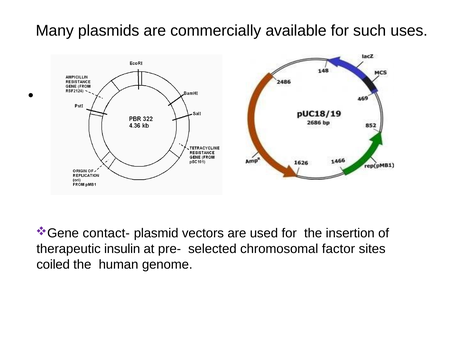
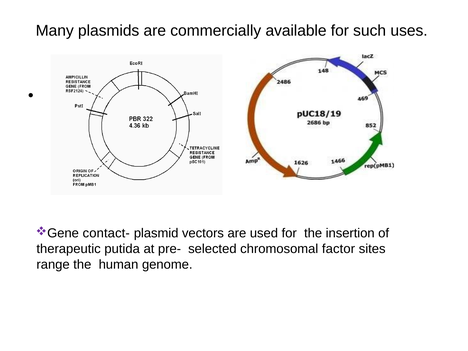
insulin: insulin -> putida
coiled: coiled -> range
